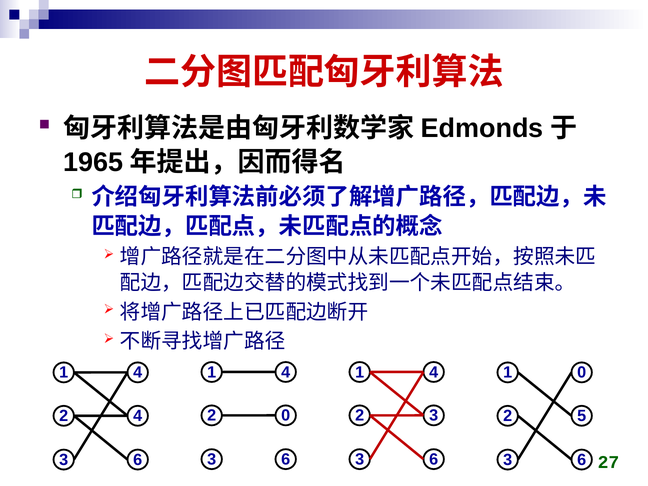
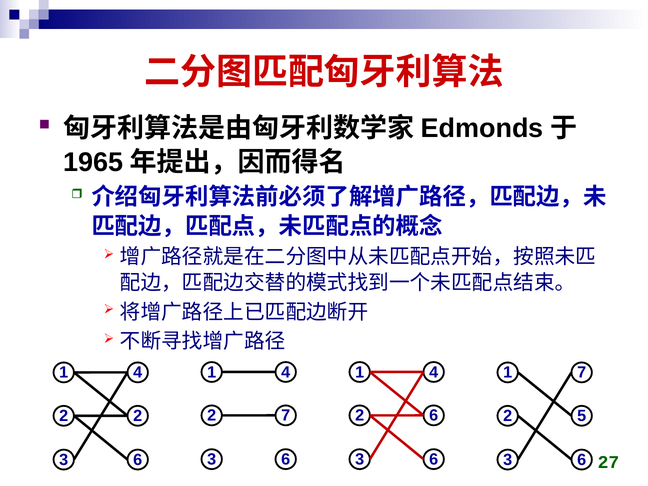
1 0: 0 -> 7
2 0: 0 -> 7
2 3: 3 -> 6
2 4: 4 -> 2
